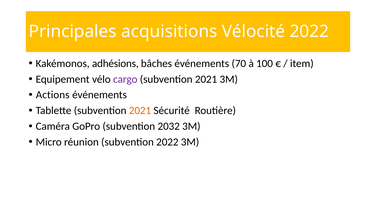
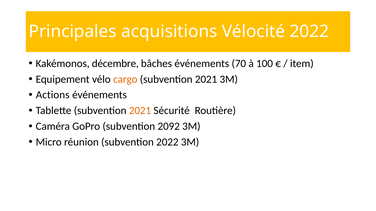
adhésions: adhésions -> décembre
cargo colour: purple -> orange
2032: 2032 -> 2092
